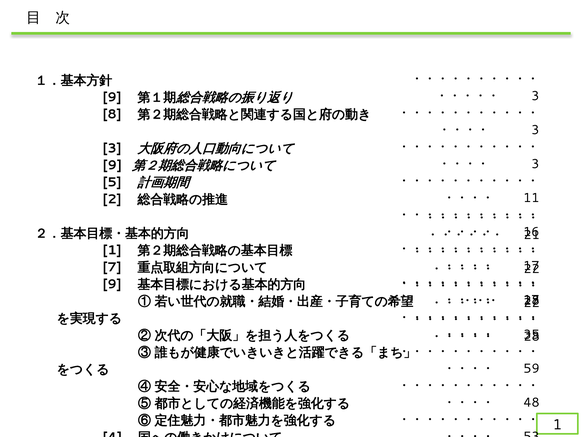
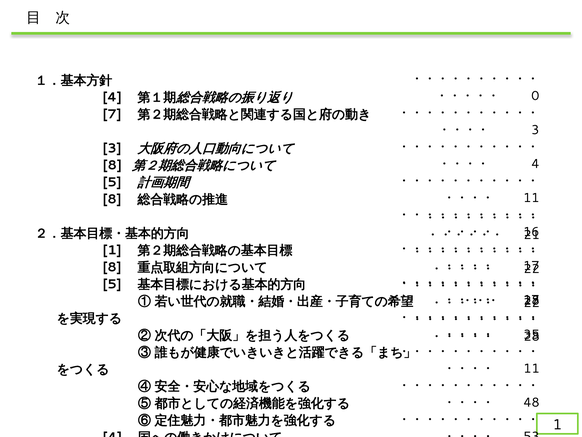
3 at (535, 96): 3 -> 0
9 at (112, 97): 9 -> 4
8: 8 -> 7
3 at (535, 164): 3 -> 4
9 at (112, 165): 9 -> 8
2 at (112, 199): 2 -> 8
7 at (112, 267): 7 -> 8
9 at (112, 284): 9 -> 5
59 at (531, 368): 59 -> 11
